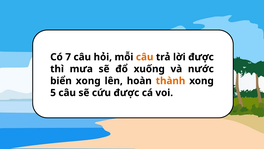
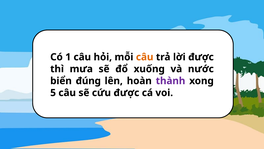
7: 7 -> 1
biển xong: xong -> đúng
thành colour: orange -> purple
